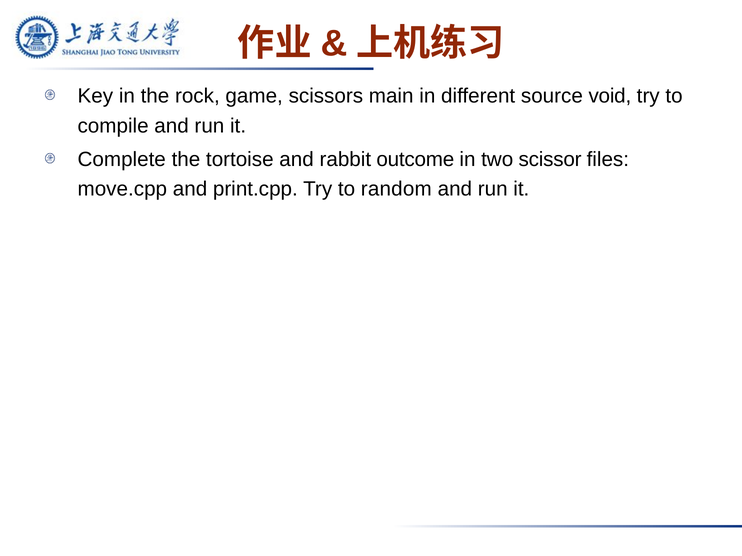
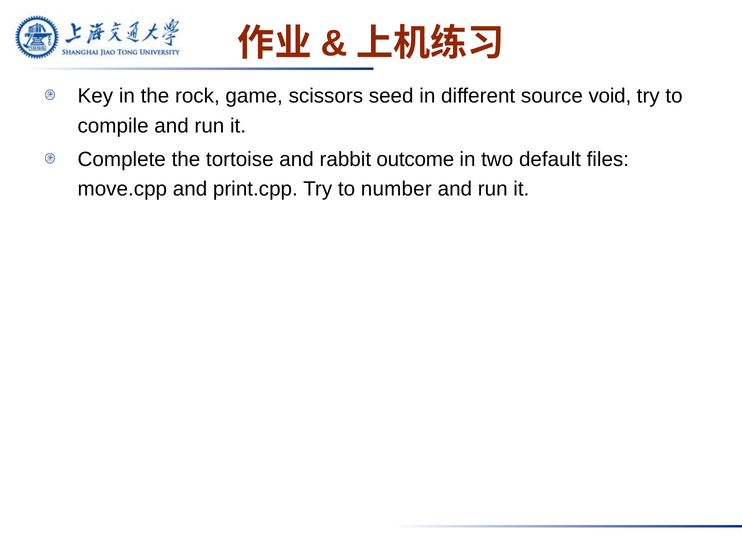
main: main -> seed
scissor: scissor -> default
random: random -> number
